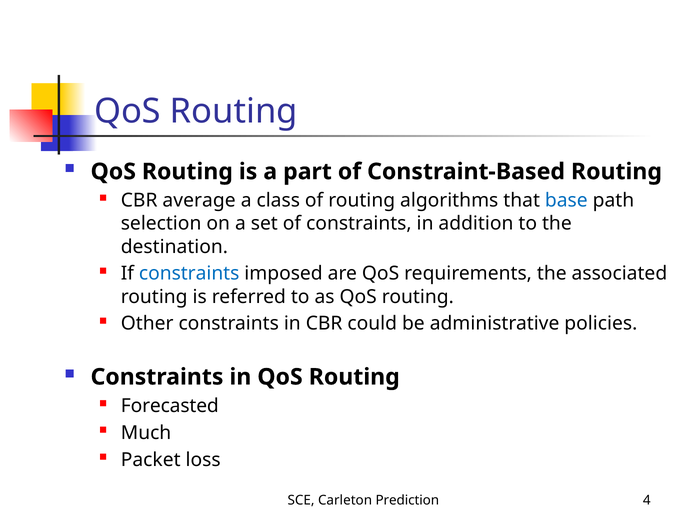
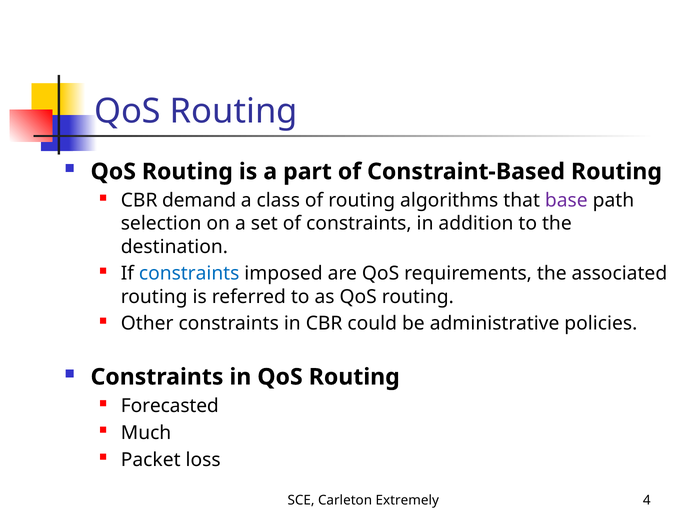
average: average -> demand
base colour: blue -> purple
Prediction: Prediction -> Extremely
